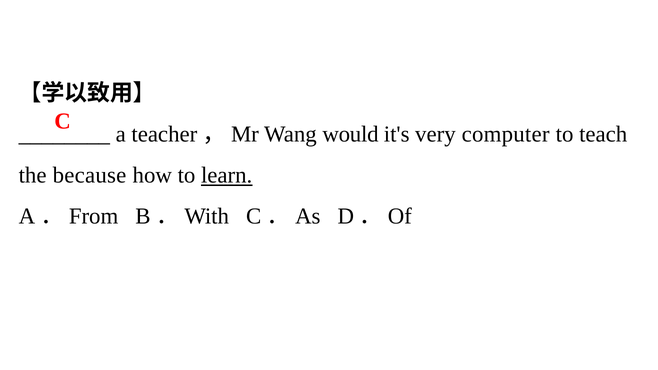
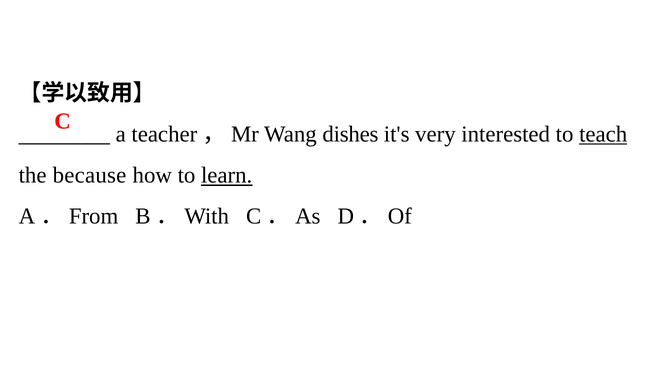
would: would -> dishes
computer: computer -> interested
teach underline: none -> present
